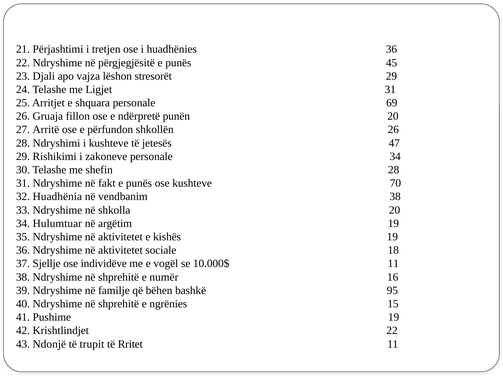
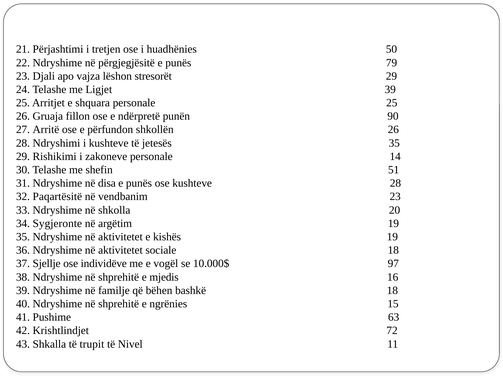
huadhënies 36: 36 -> 50
45: 45 -> 79
Ligjet 31: 31 -> 39
personale 69: 69 -> 25
punën 20: 20 -> 90
jetesës 47: 47 -> 35
personale 34: 34 -> 14
shefin 28: 28 -> 51
fakt: fakt -> disa
kushteve 70: 70 -> 28
Huadhënia: Huadhënia -> Paqartësitë
vendbanim 38: 38 -> 23
Hulumtuar: Hulumtuar -> Sygjeronte
10.000$ 11: 11 -> 97
numër: numër -> mjedis
bashkë 95: 95 -> 18
Pushime 19: 19 -> 63
Krishtlindjet 22: 22 -> 72
Ndonjë: Ndonjë -> Shkalla
Rritet: Rritet -> Nivel
